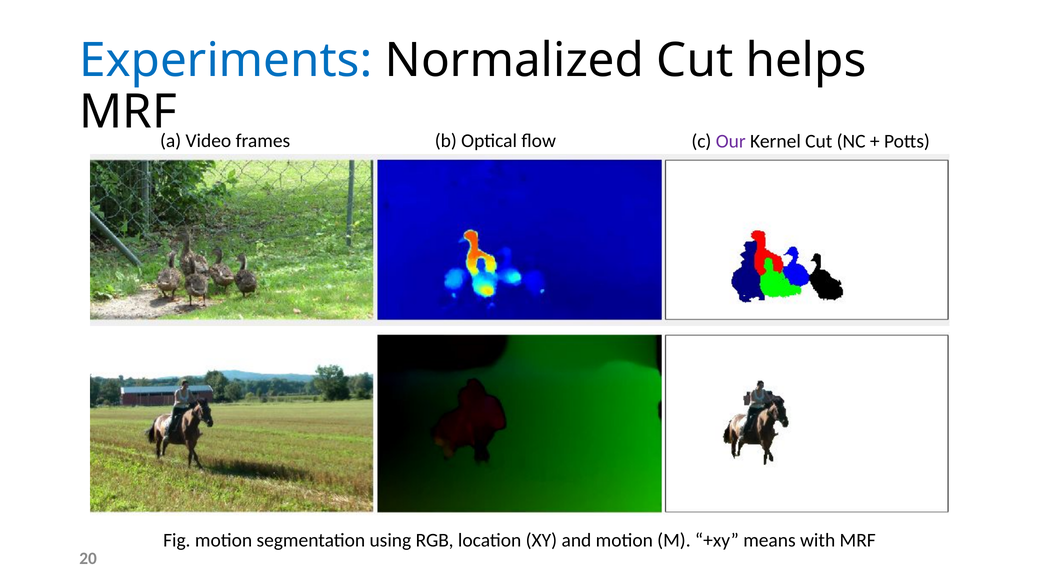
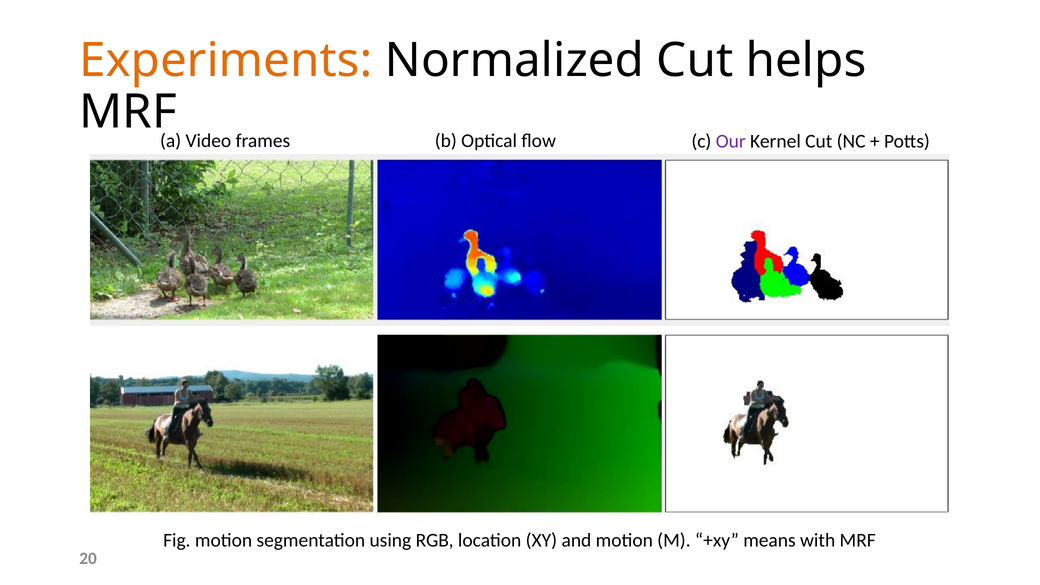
Experiments colour: blue -> orange
